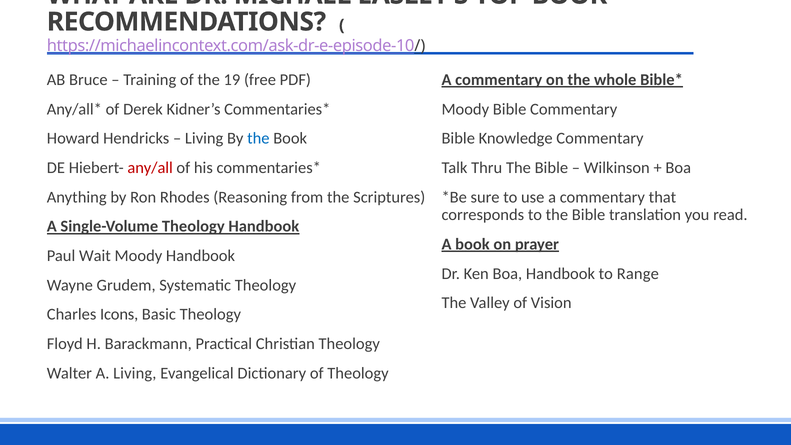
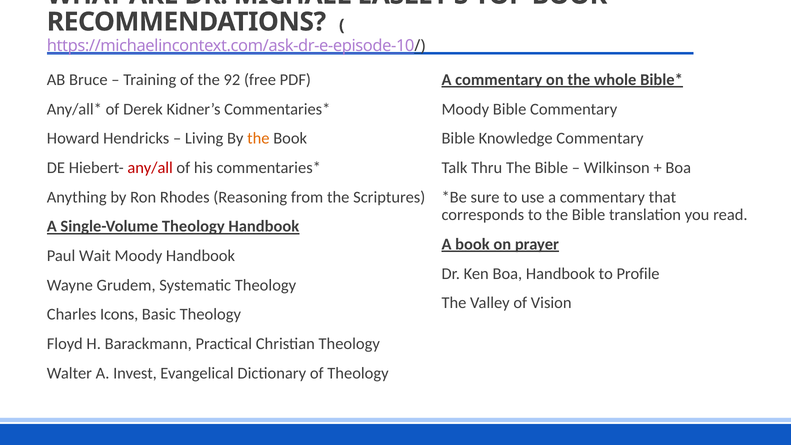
19: 19 -> 92
the at (258, 138) colour: blue -> orange
Range: Range -> Profile
A Living: Living -> Invest
